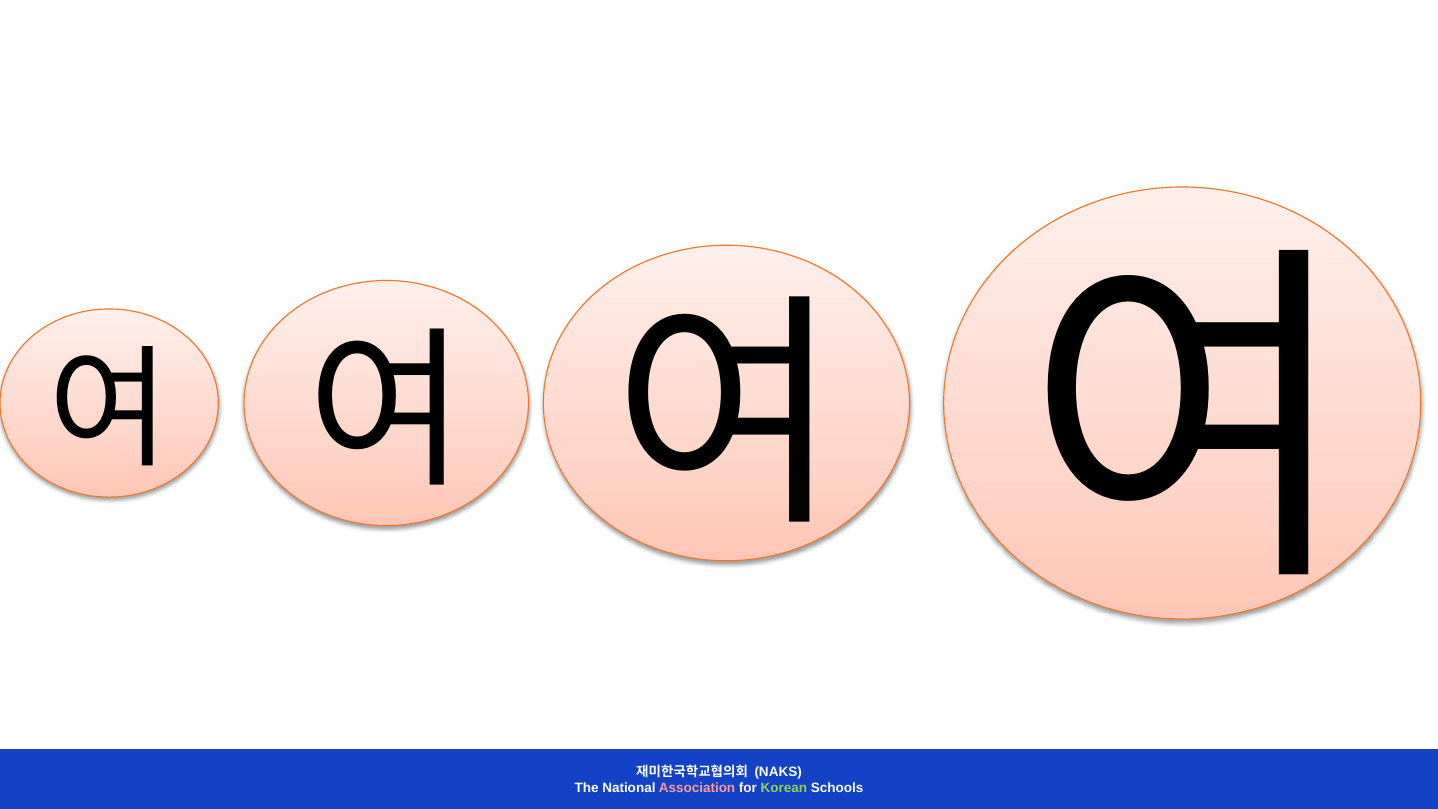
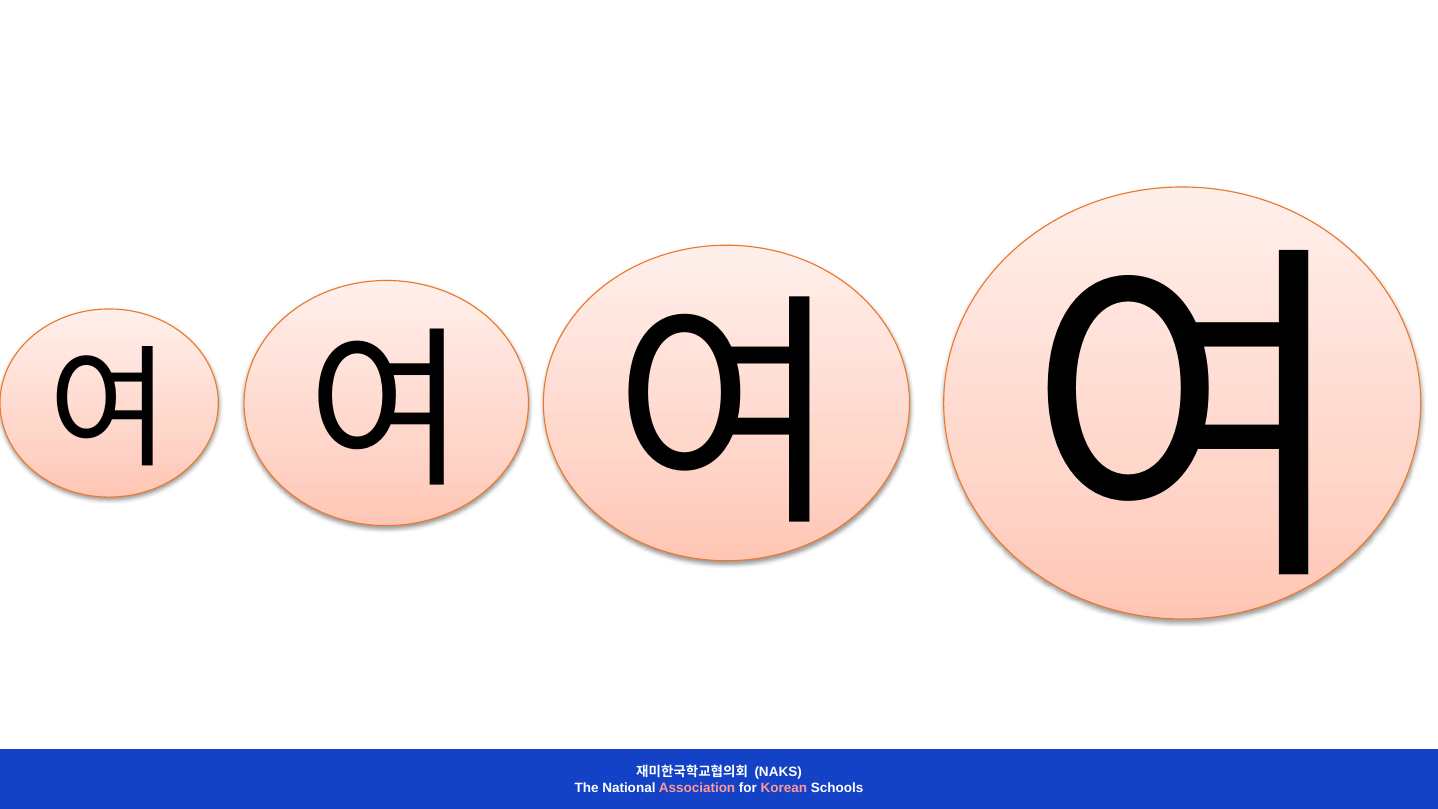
Korean colour: light green -> pink
